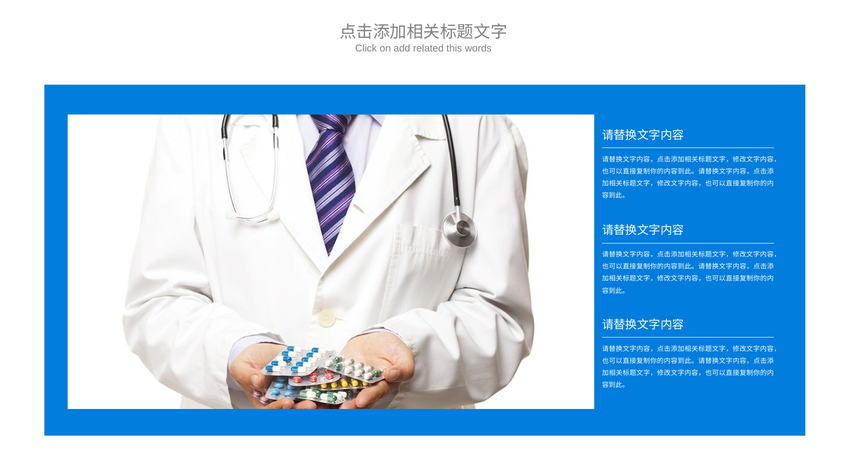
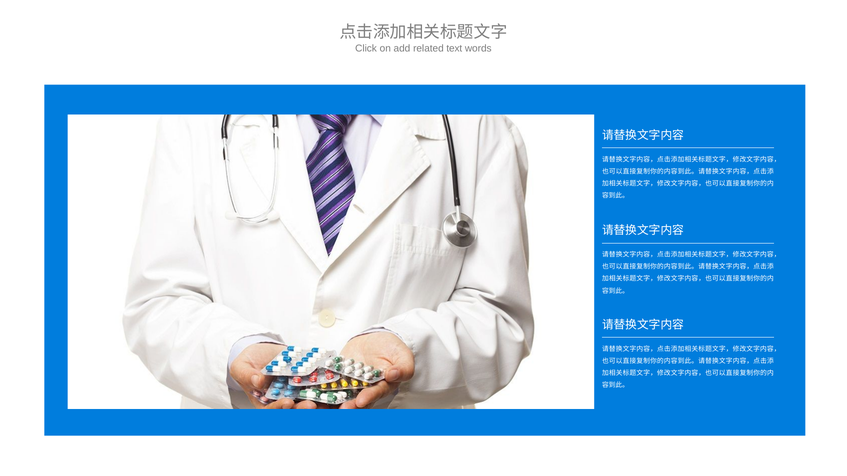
this: this -> text
